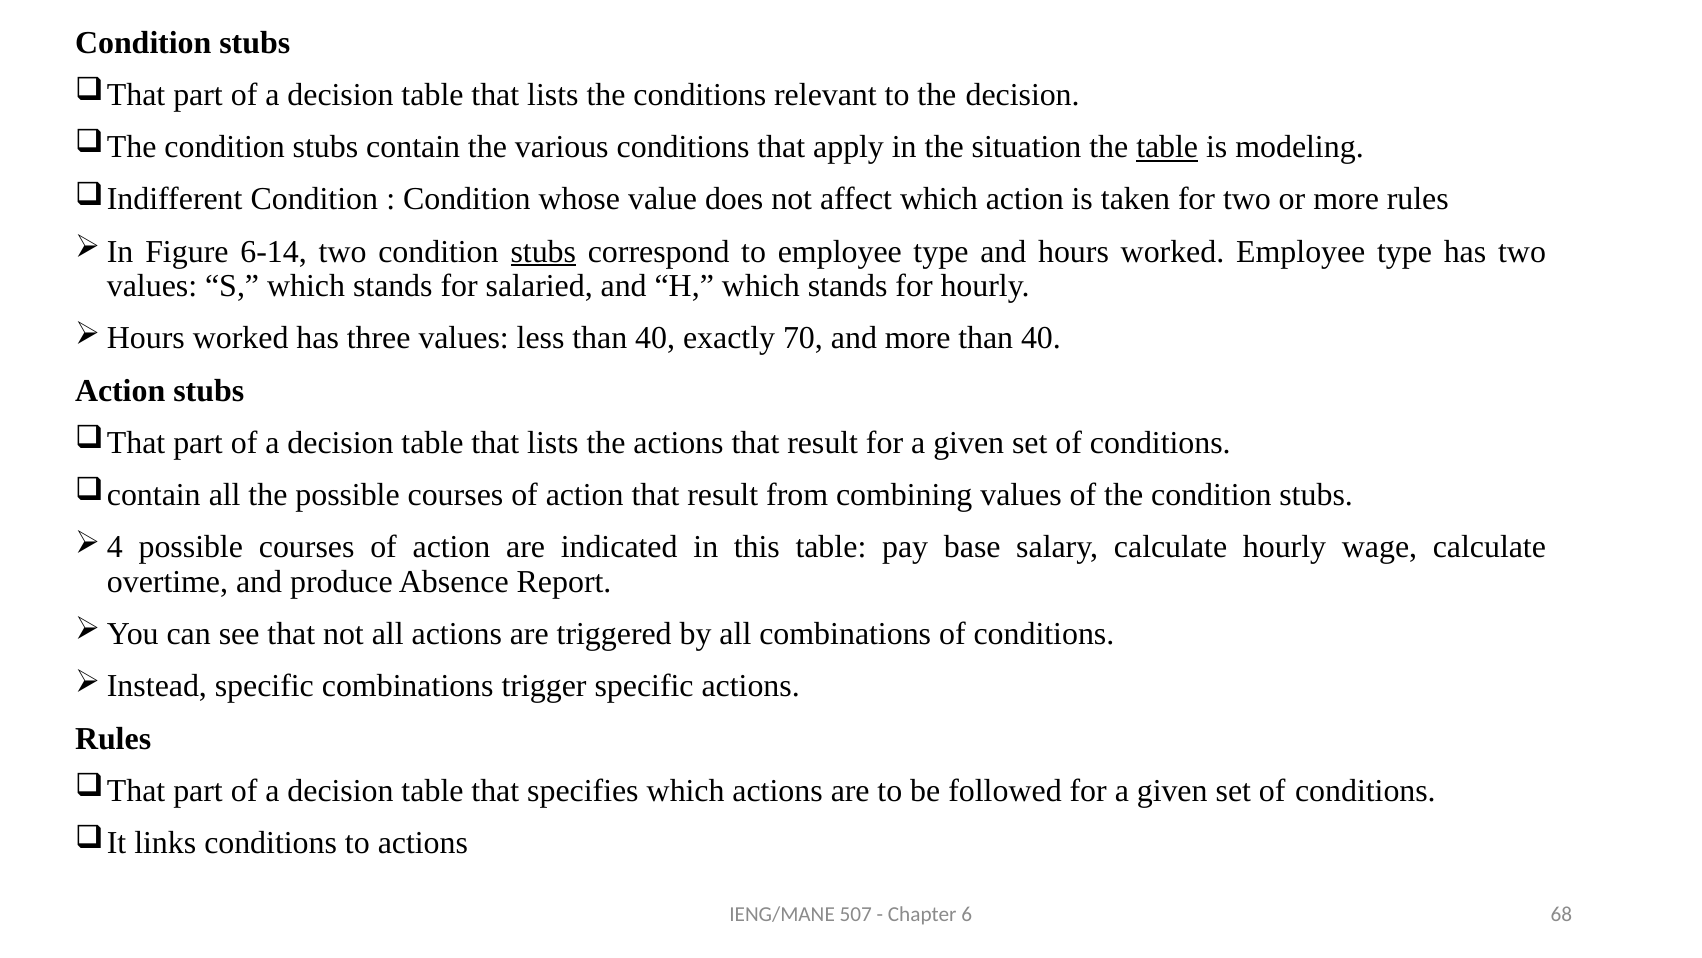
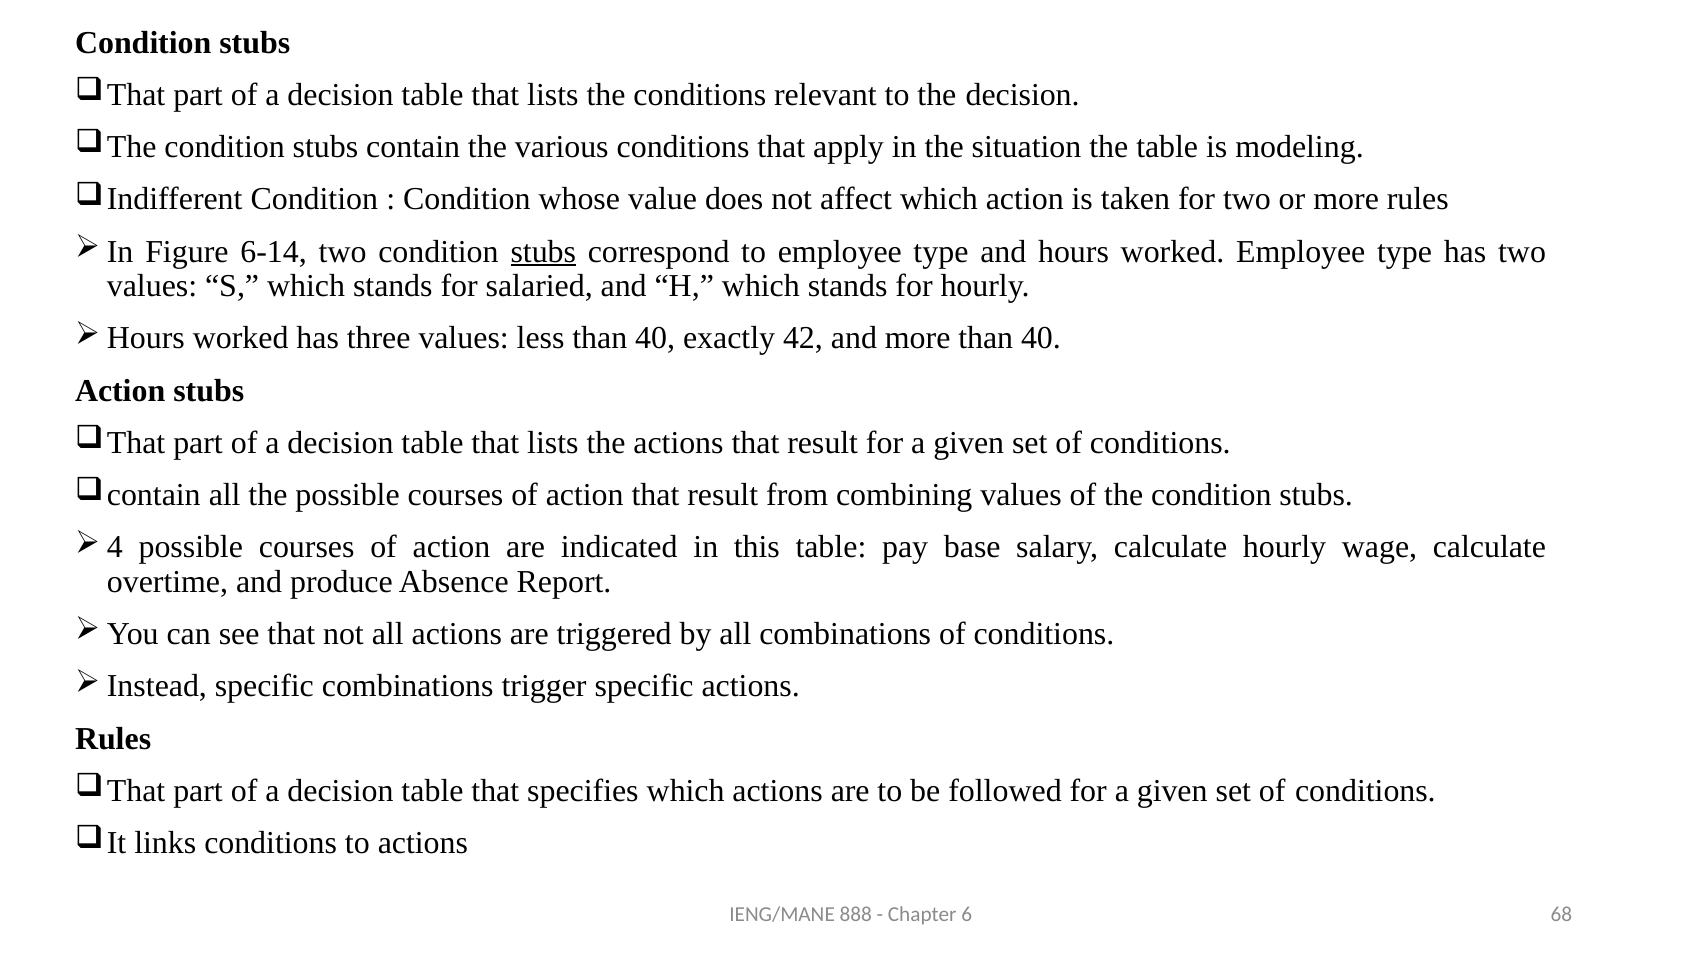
table at (1167, 147) underline: present -> none
70: 70 -> 42
507: 507 -> 888
